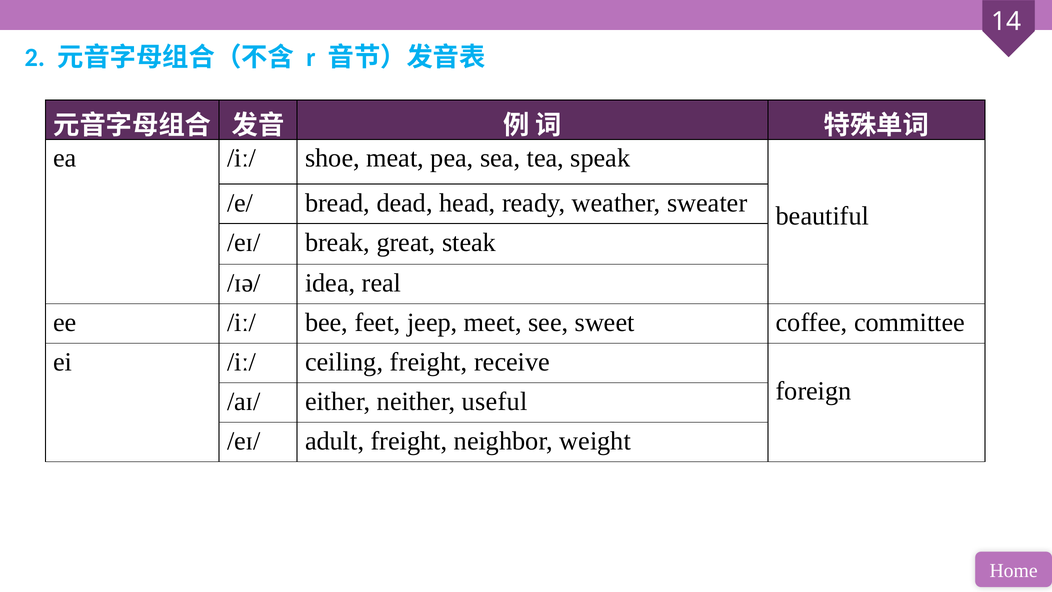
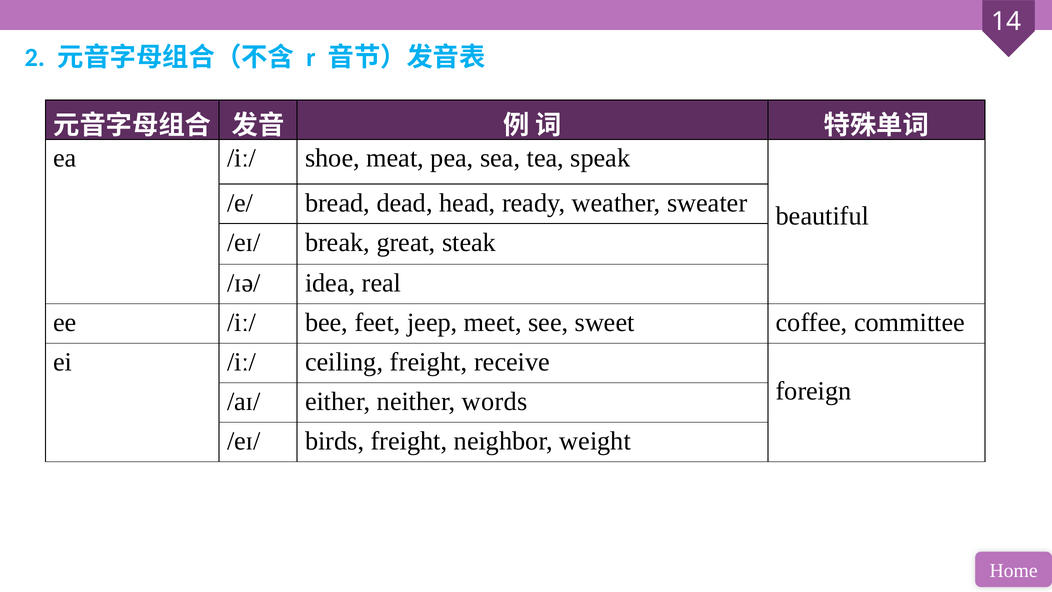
useful: useful -> words
adult: adult -> birds
